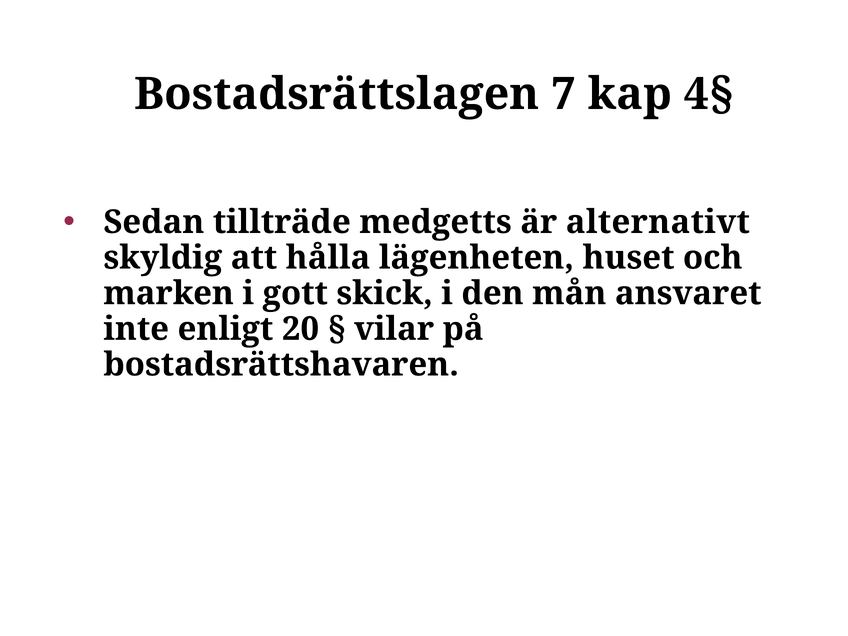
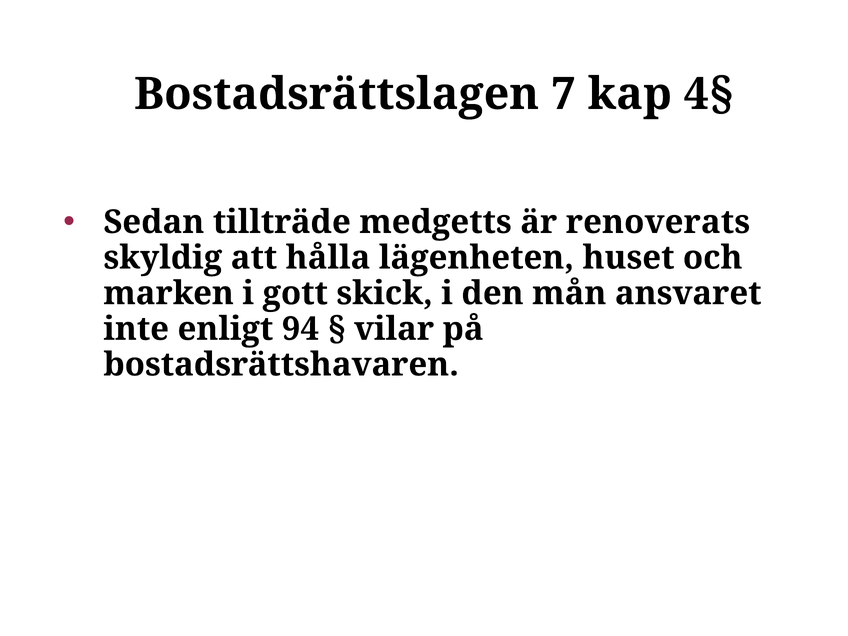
alternativt: alternativt -> renoverats
20: 20 -> 94
